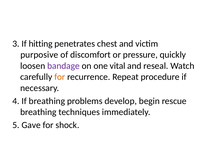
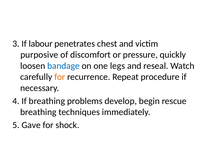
hitting: hitting -> labour
bandage colour: purple -> blue
vital: vital -> legs
